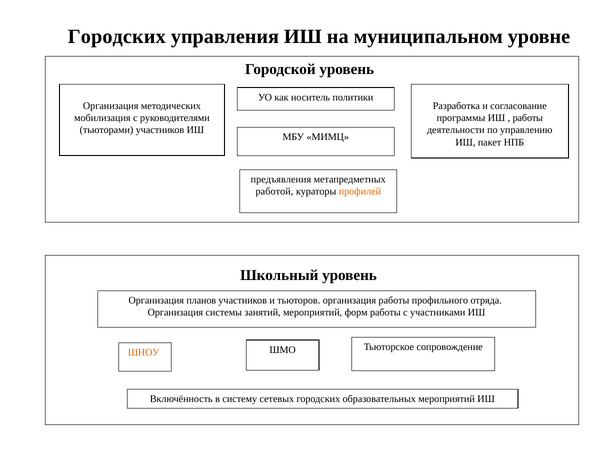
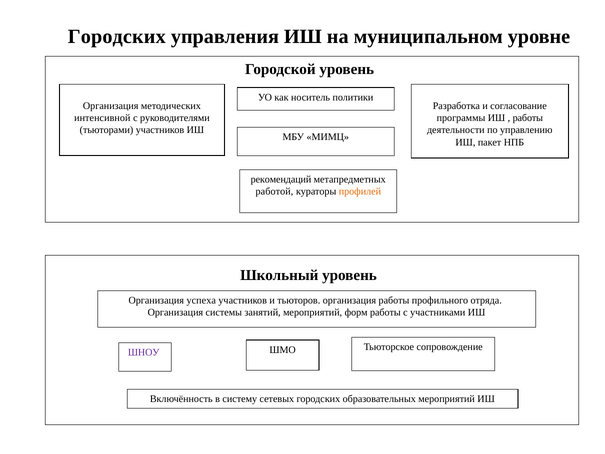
мобилизация: мобилизация -> интенсивной
предъявления: предъявления -> рекомендаций
планов: планов -> успеха
ШНОУ colour: orange -> purple
